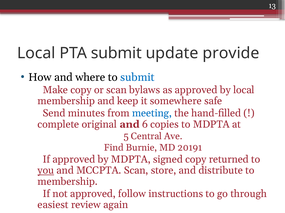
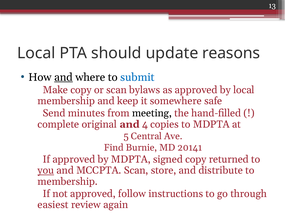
PTA submit: submit -> should
provide: provide -> reasons
and at (64, 77) underline: none -> present
meeting colour: blue -> black
6: 6 -> 4
20191: 20191 -> 20141
